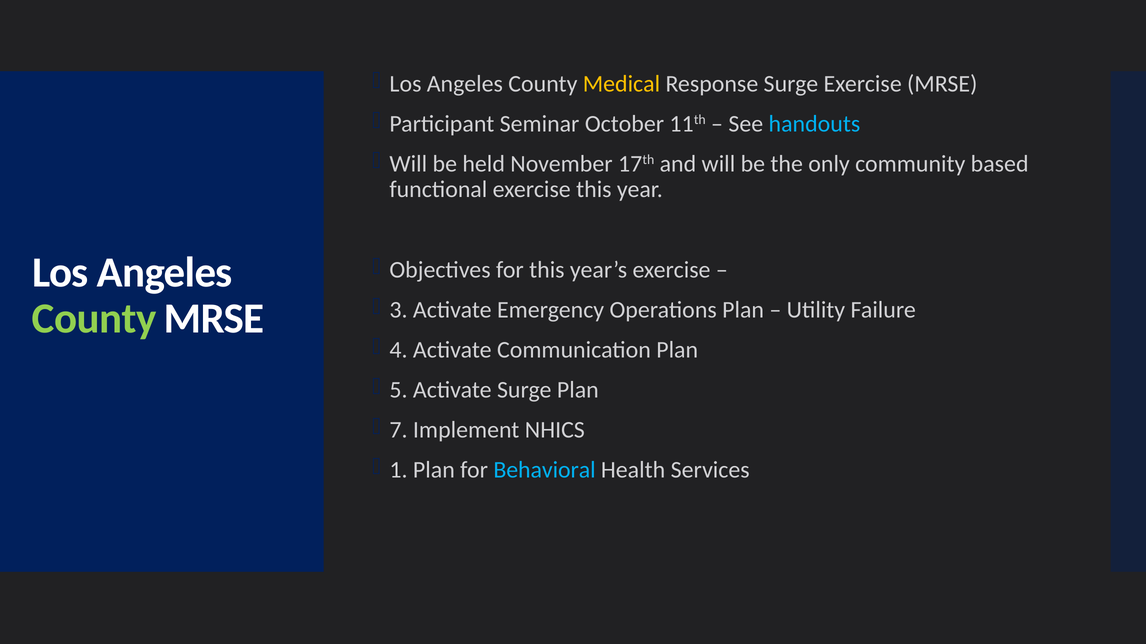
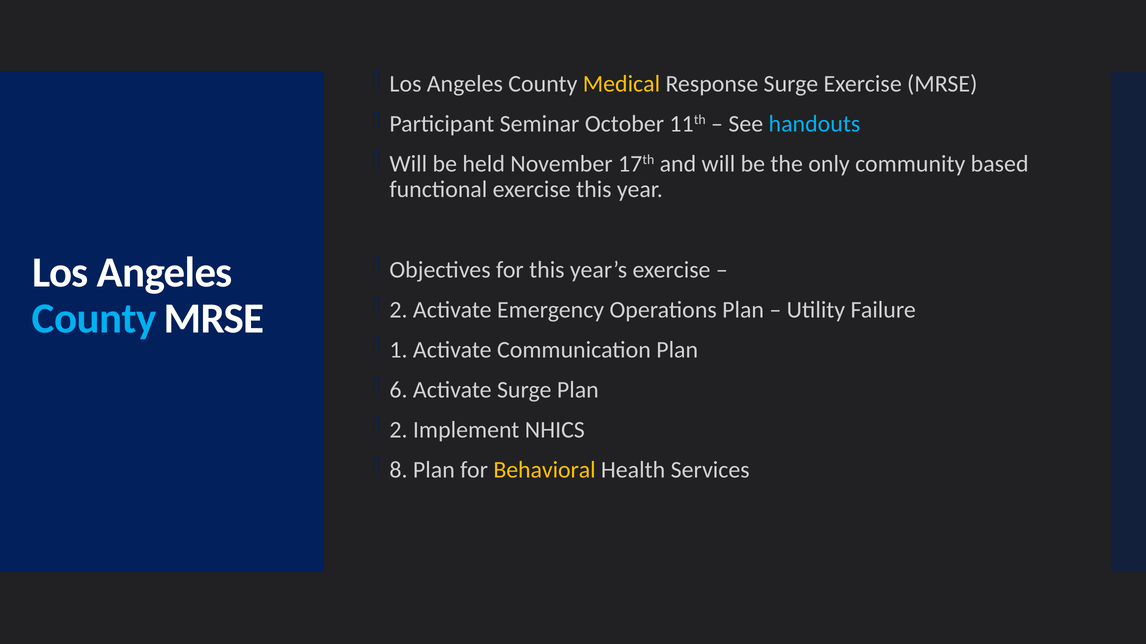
3 at (399, 310): 3 -> 2
County at (94, 319) colour: light green -> light blue
4: 4 -> 1
5: 5 -> 6
7 at (399, 430): 7 -> 2
1: 1 -> 8
Behavioral colour: light blue -> yellow
